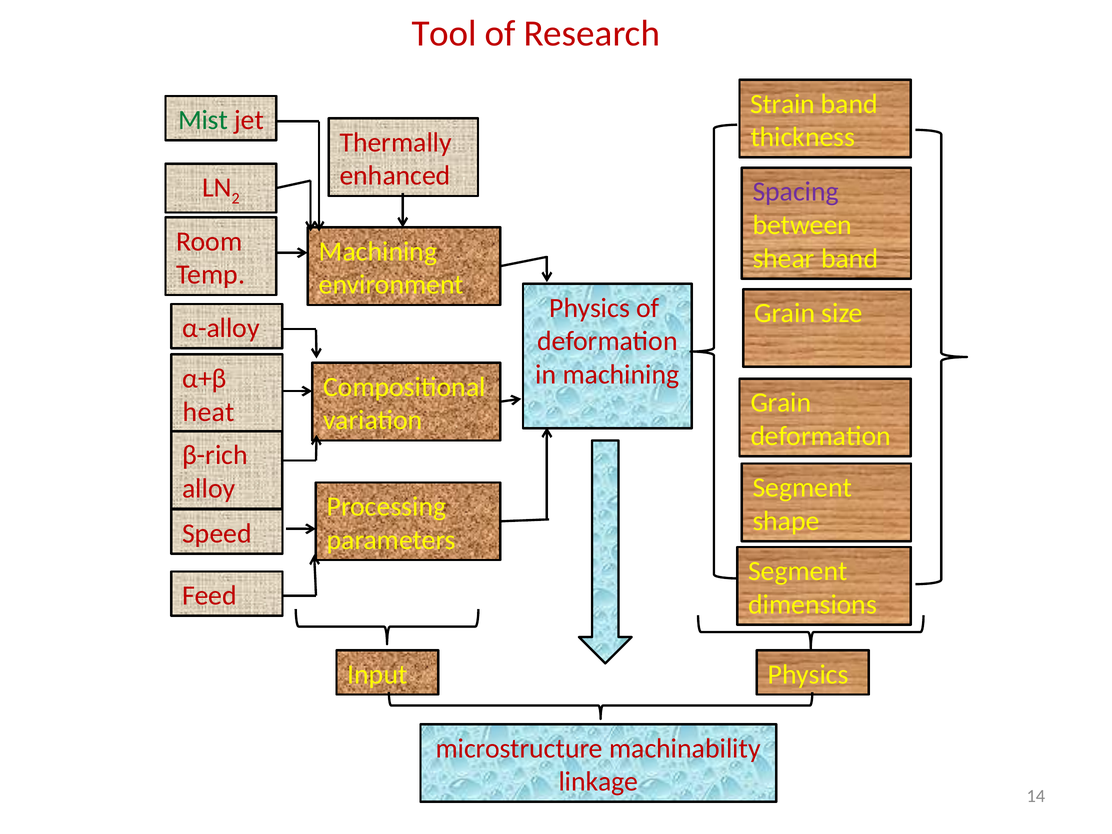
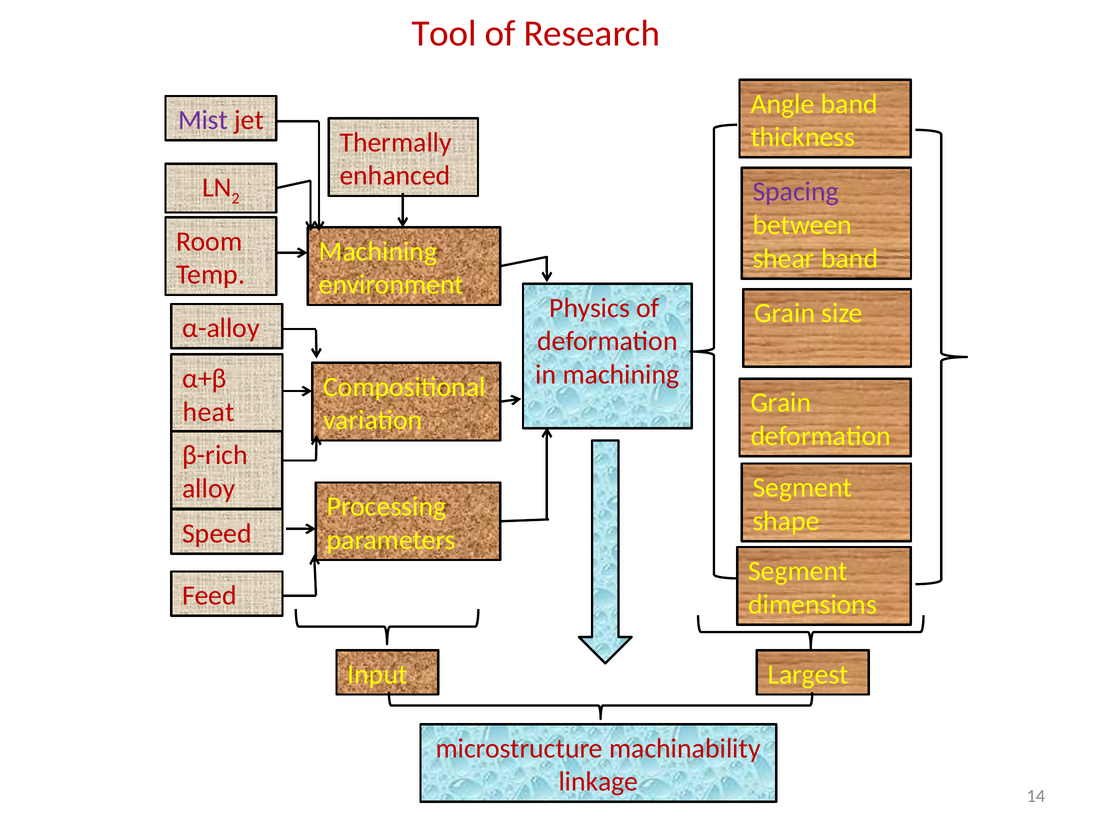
Strain: Strain -> Angle
Mist colour: green -> purple
Input Physics: Physics -> Largest
